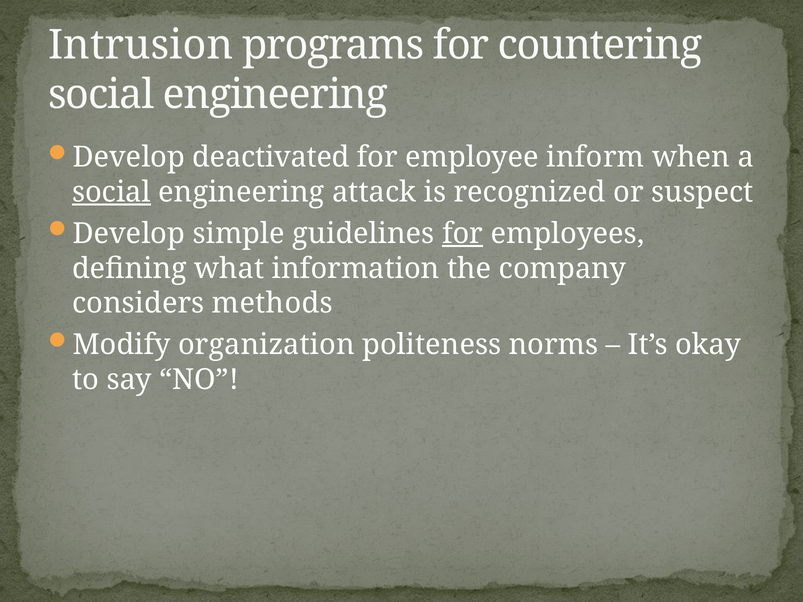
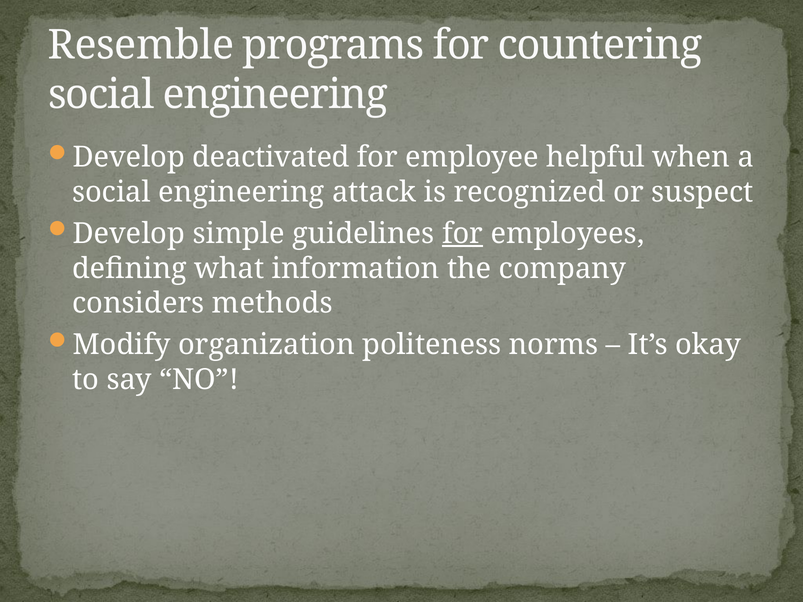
Intrusion: Intrusion -> Resemble
inform: inform -> helpful
social at (111, 192) underline: present -> none
